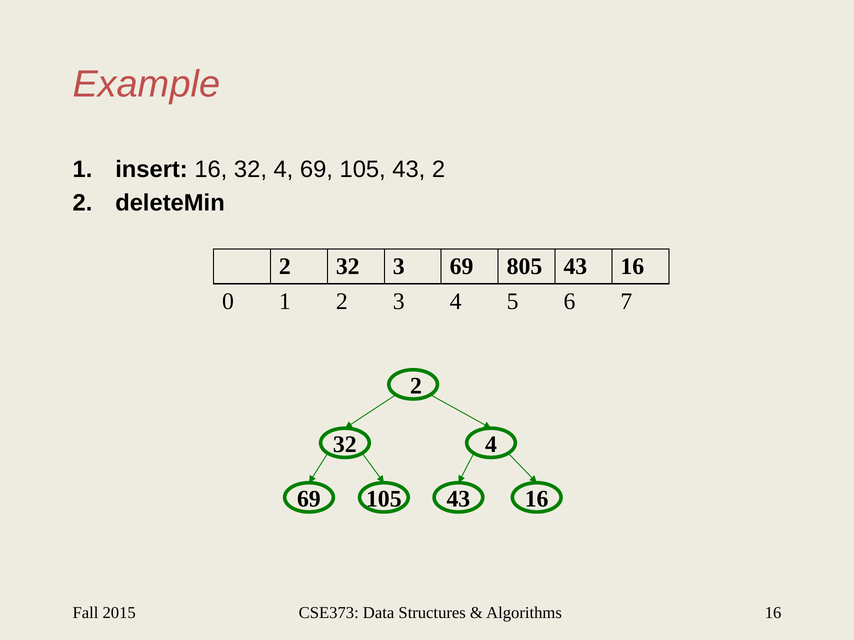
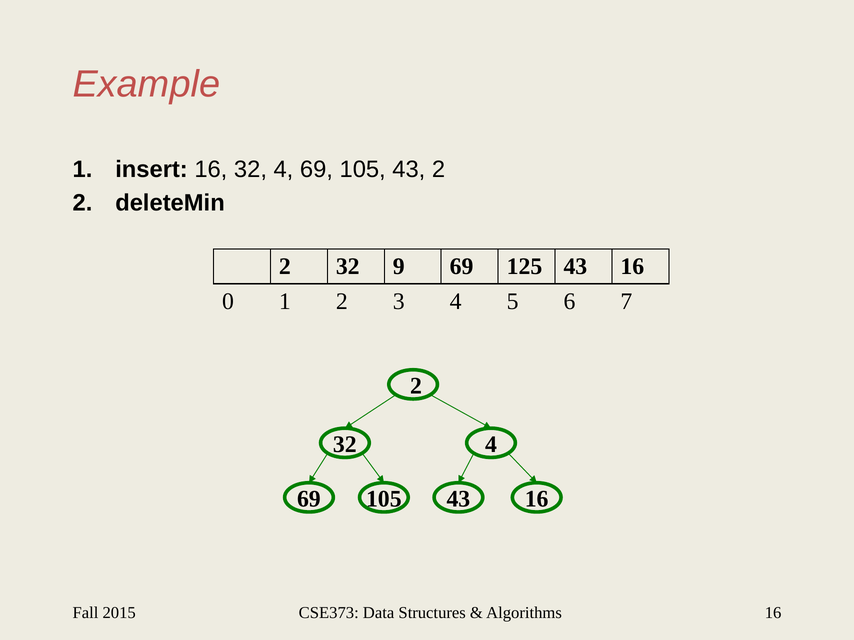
32 3: 3 -> 9
805: 805 -> 125
